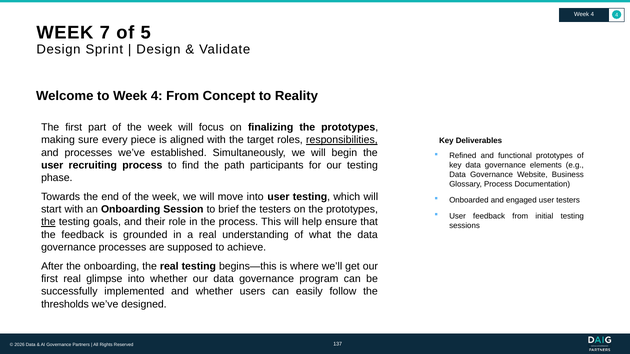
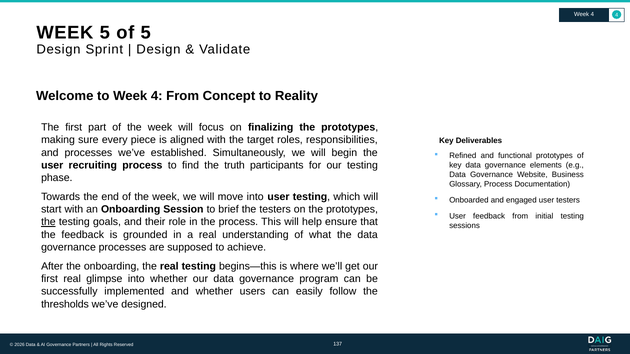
WEEK 7: 7 -> 5
responsibilities underline: present -> none
path: path -> truth
